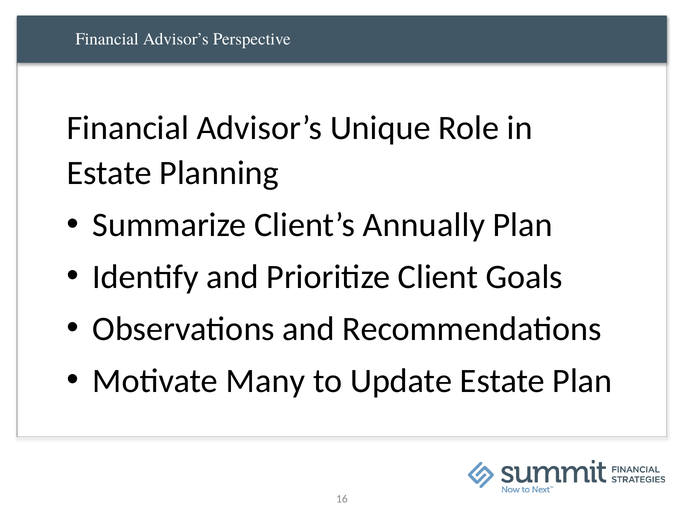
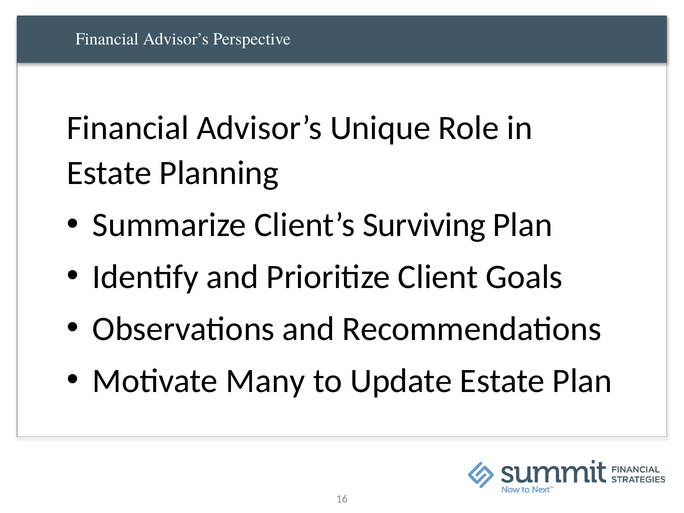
Annually: Annually -> Surviving
